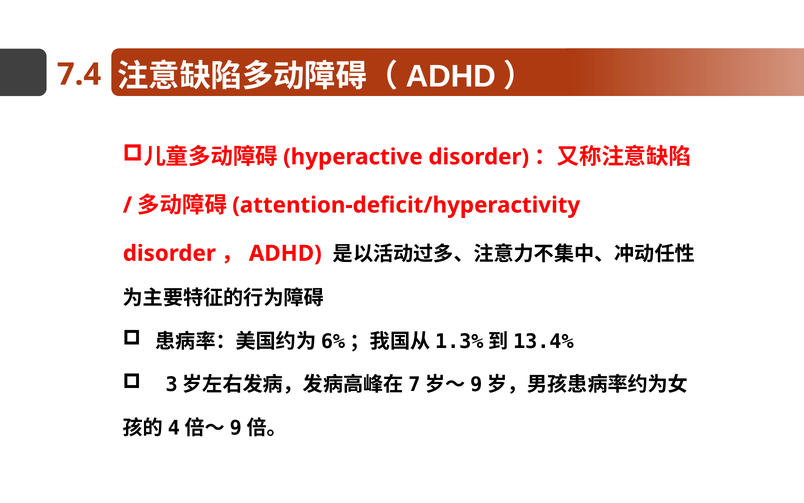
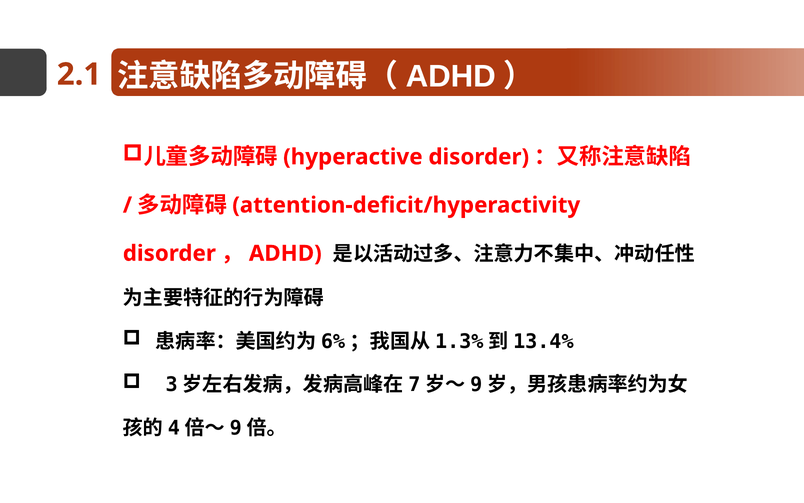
7.4: 7.4 -> 2.1
